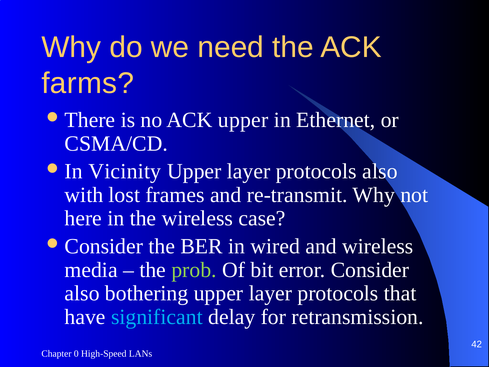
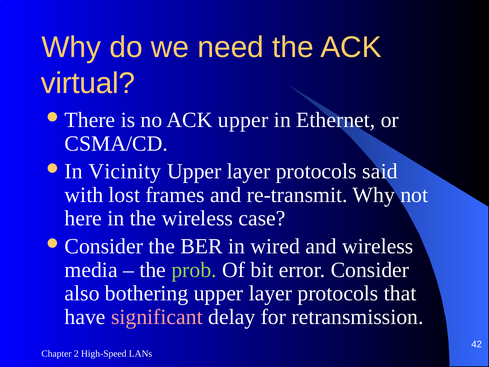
farms: farms -> virtual
protocols also: also -> said
significant colour: light blue -> pink
0: 0 -> 2
